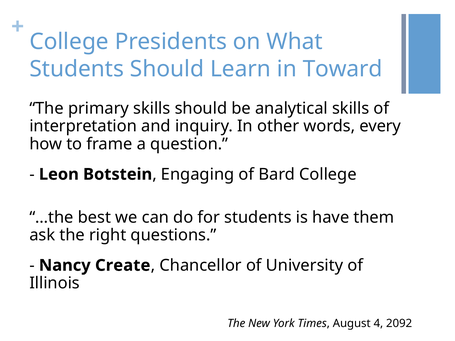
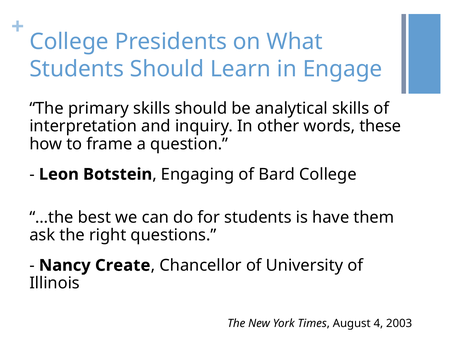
Toward: Toward -> Engage
every: every -> these
2092: 2092 -> 2003
